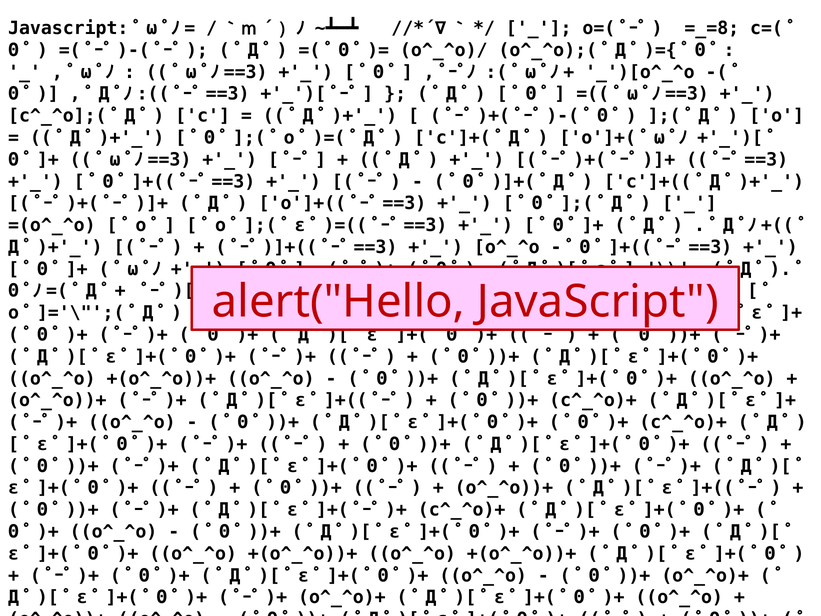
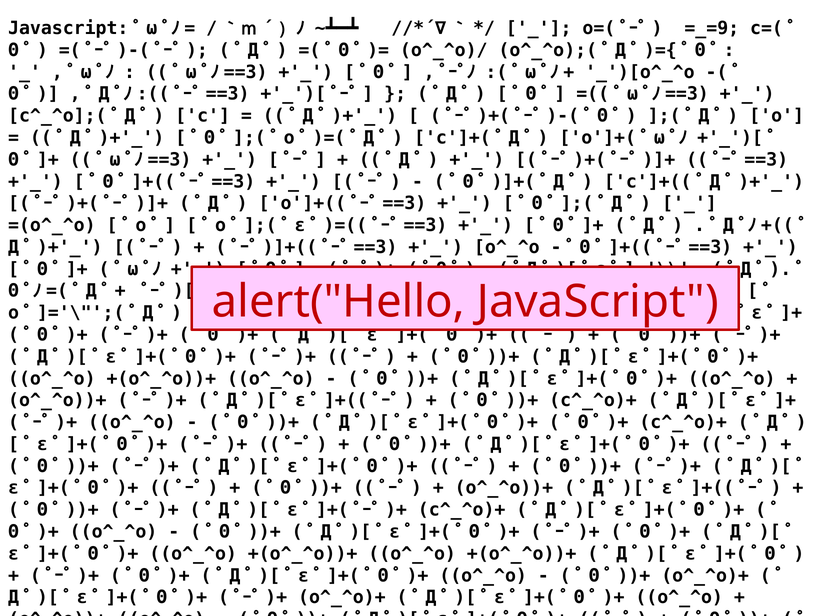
=_=8: =_=8 -> =_=9
